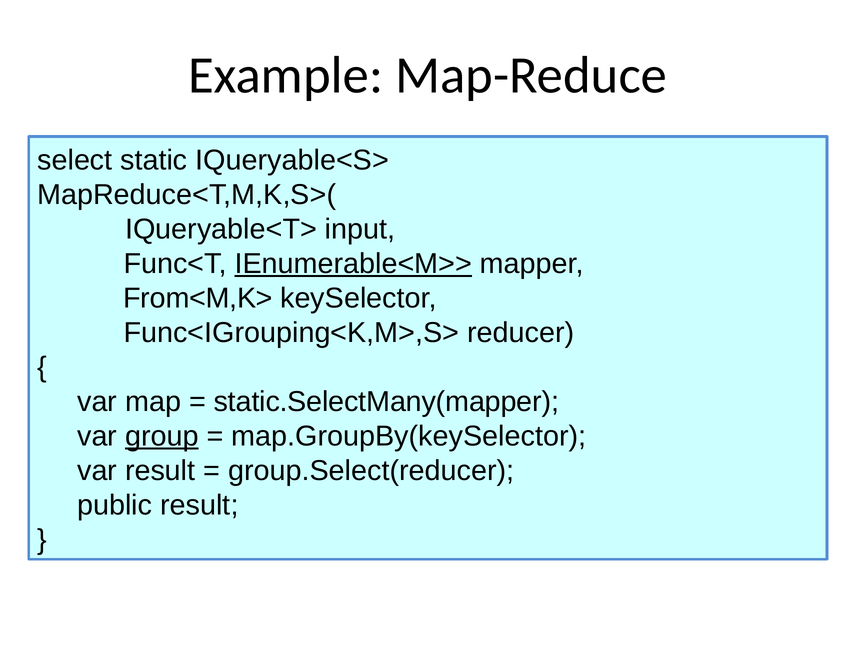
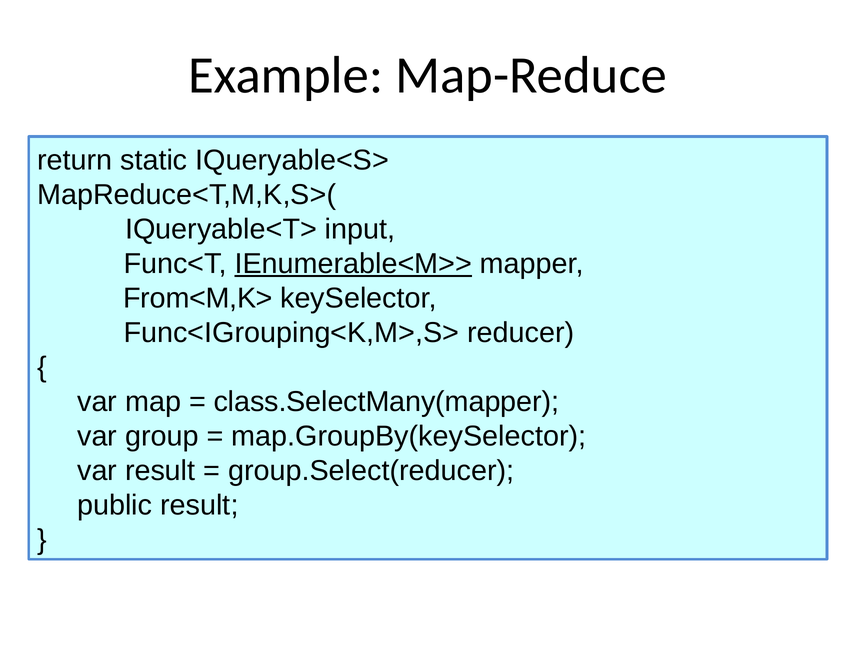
select: select -> return
static.SelectMany(mapper: static.SelectMany(mapper -> class.SelectMany(mapper
group underline: present -> none
